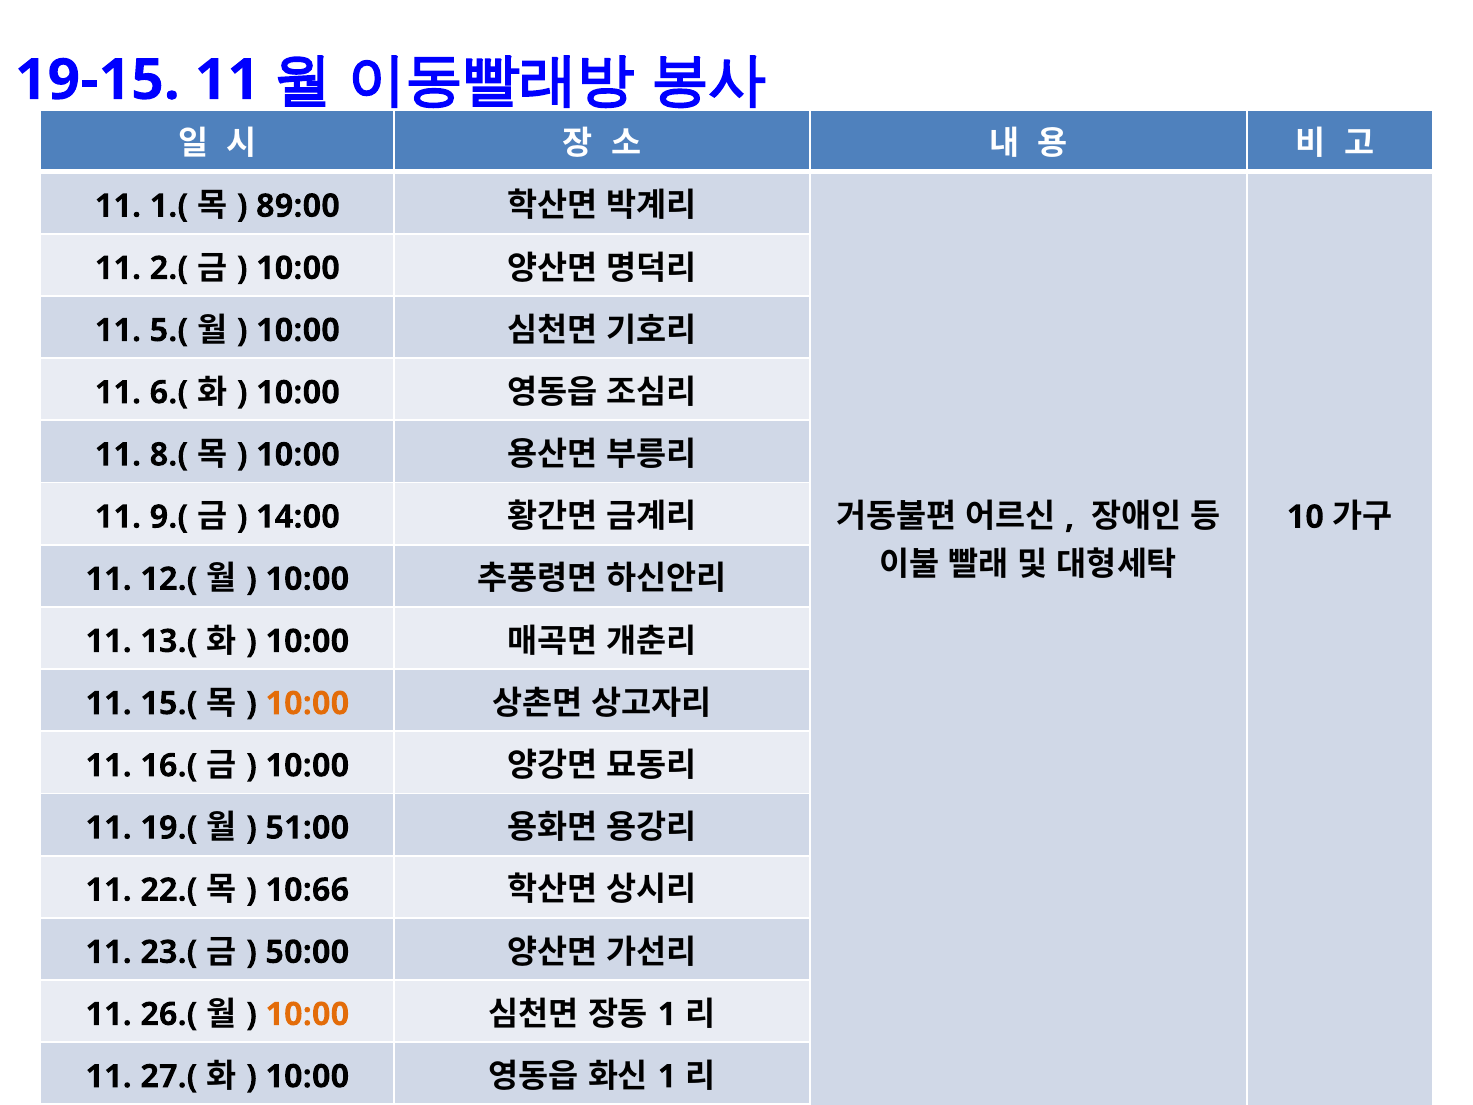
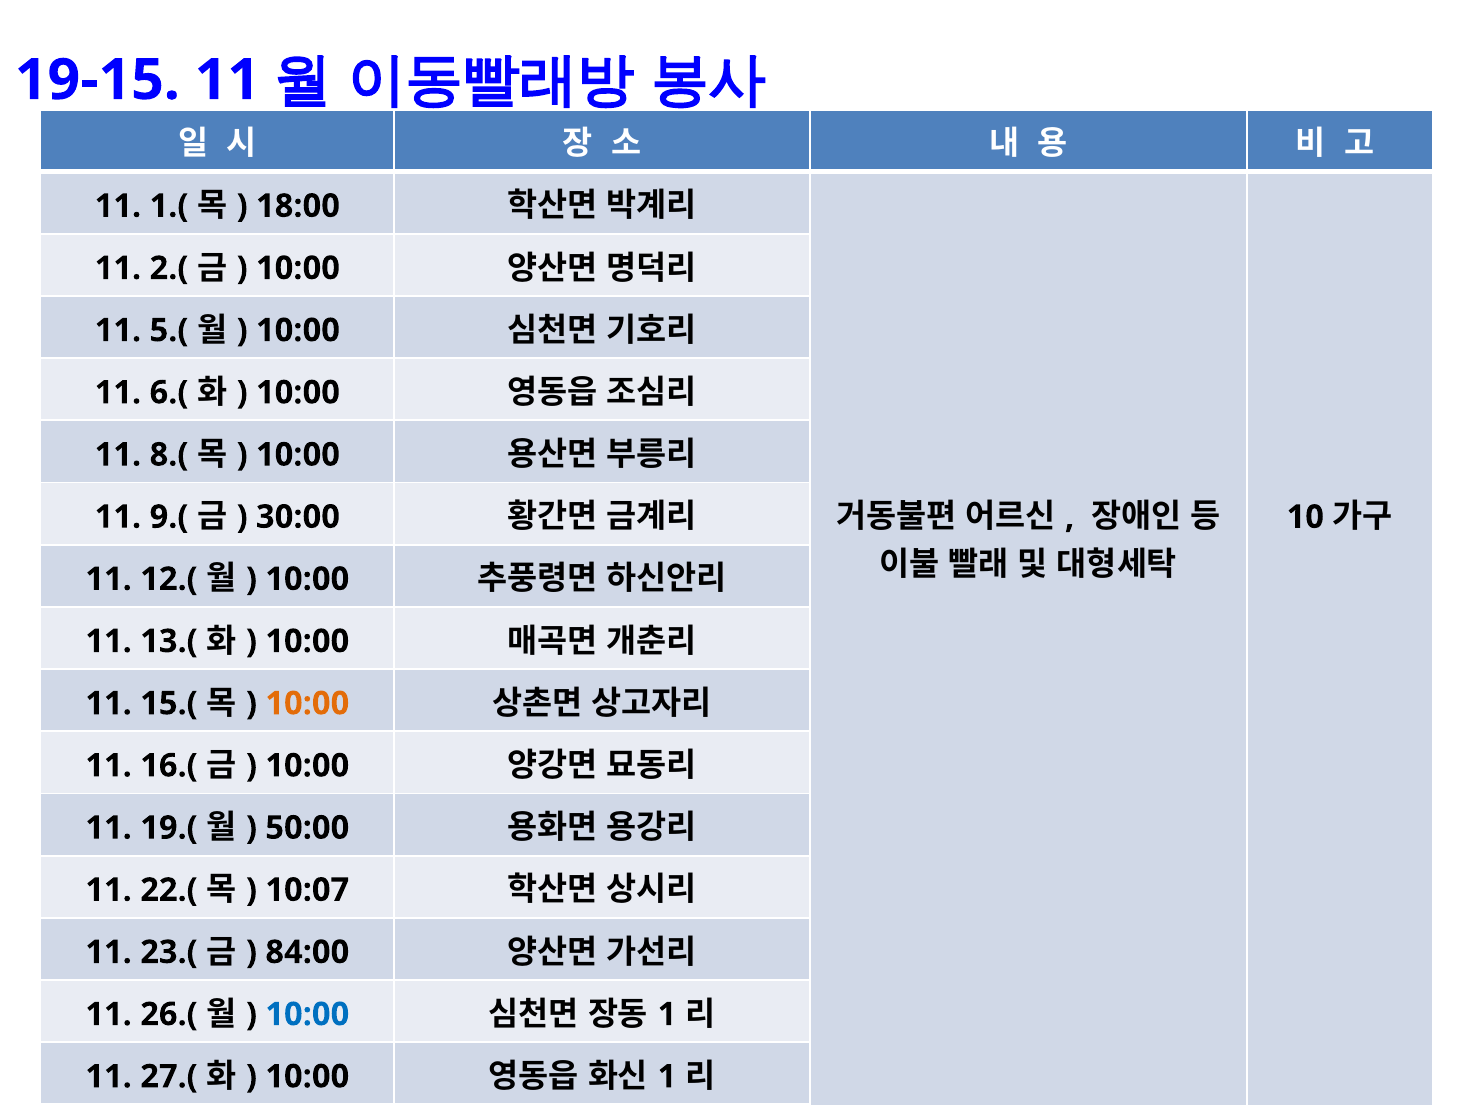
89:00: 89:00 -> 18:00
14:00: 14:00 -> 30:00
51:00: 51:00 -> 50:00
10:66: 10:66 -> 10:07
50:00: 50:00 -> 84:00
10:00 at (307, 1014) colour: orange -> blue
